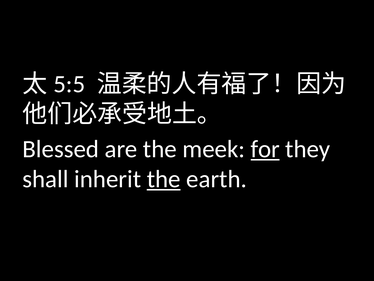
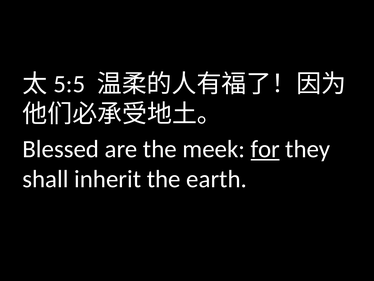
the at (164, 179) underline: present -> none
